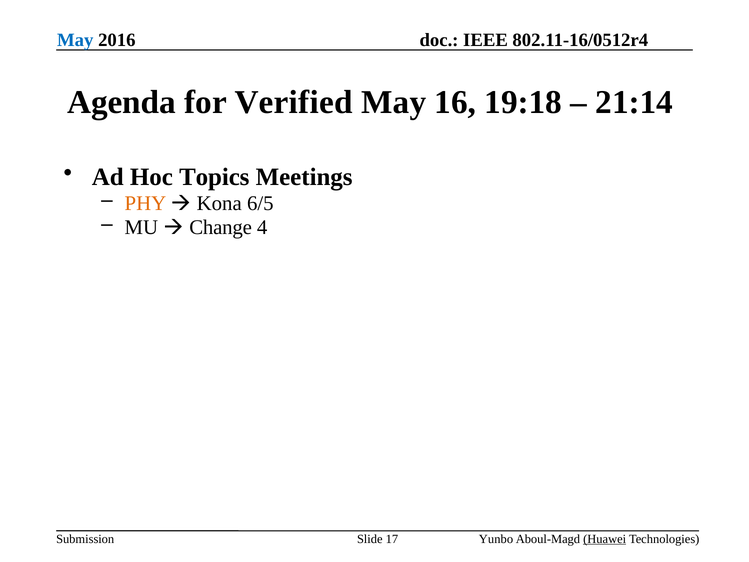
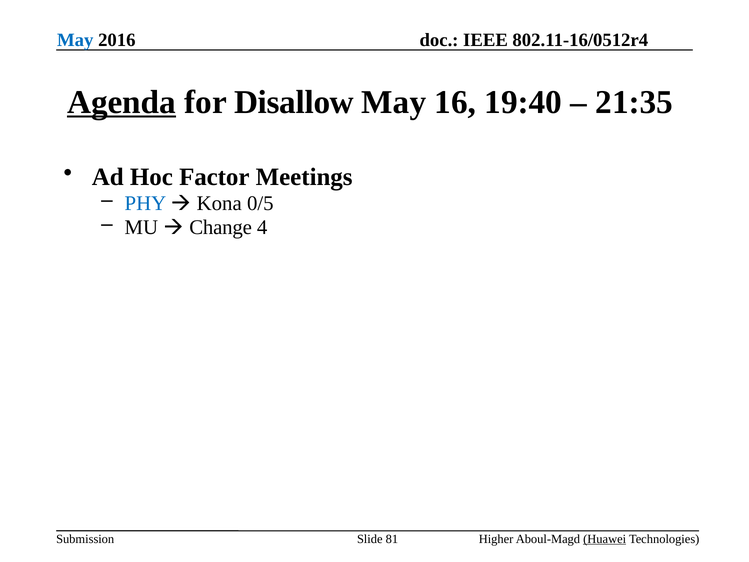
Agenda underline: none -> present
Verified: Verified -> Disallow
19:18: 19:18 -> 19:40
21:14: 21:14 -> 21:35
Topics: Topics -> Factor
PHY colour: orange -> blue
6/5: 6/5 -> 0/5
17: 17 -> 81
Yunbo: Yunbo -> Higher
